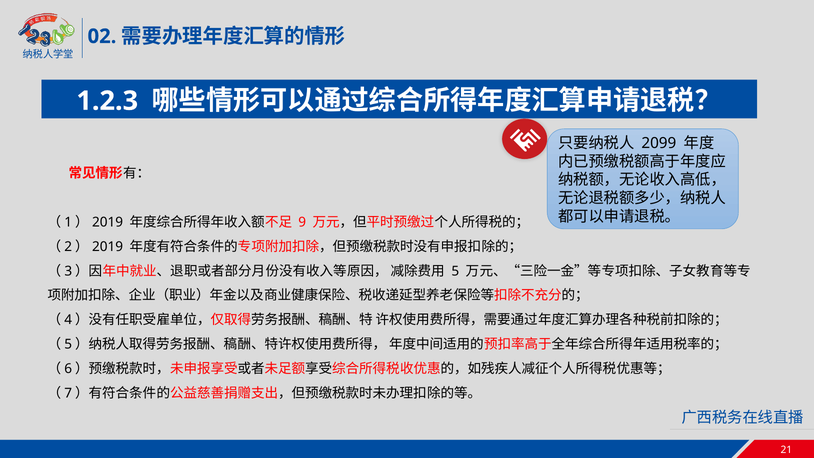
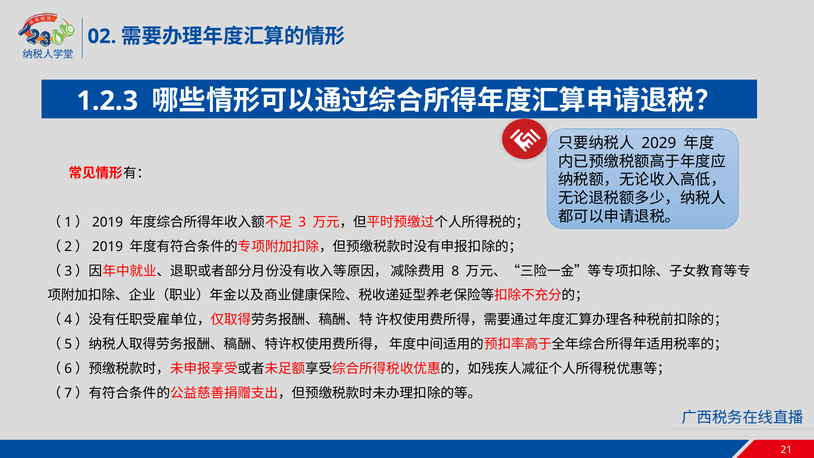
2099: 2099 -> 2029
9: 9 -> 3
5: 5 -> 8
